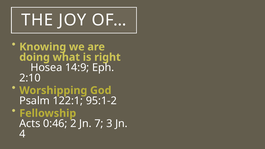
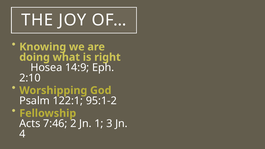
0:46: 0:46 -> 7:46
7: 7 -> 1
